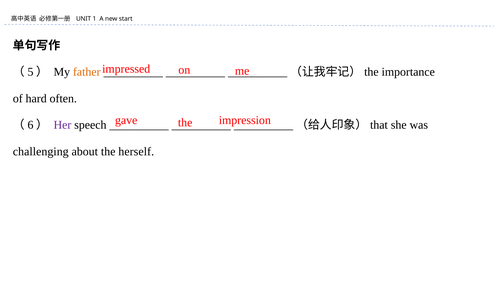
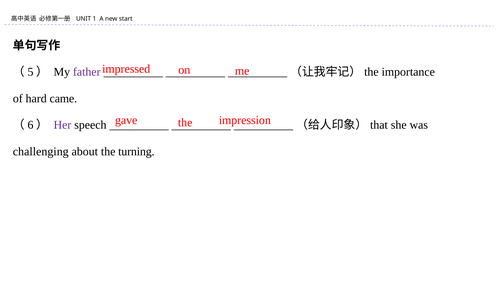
father colour: orange -> purple
often: often -> came
herself: herself -> turning
